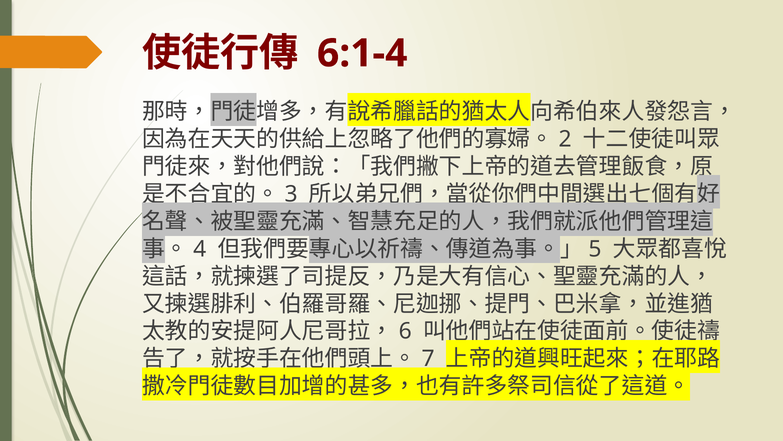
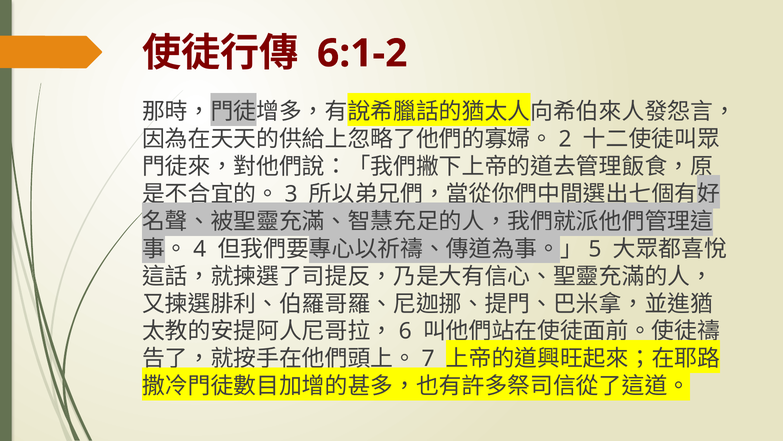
6:1-4: 6:1-4 -> 6:1-2
